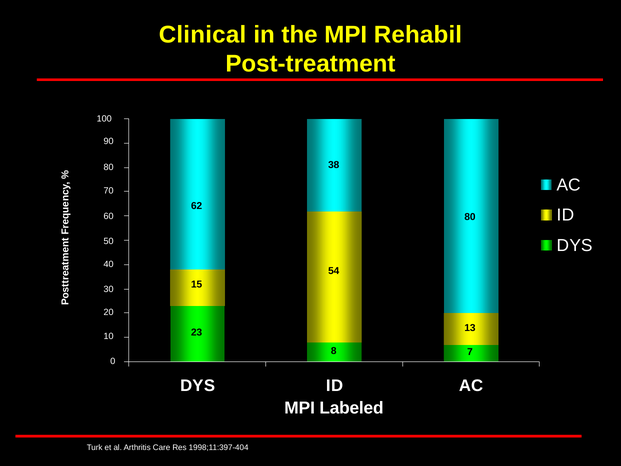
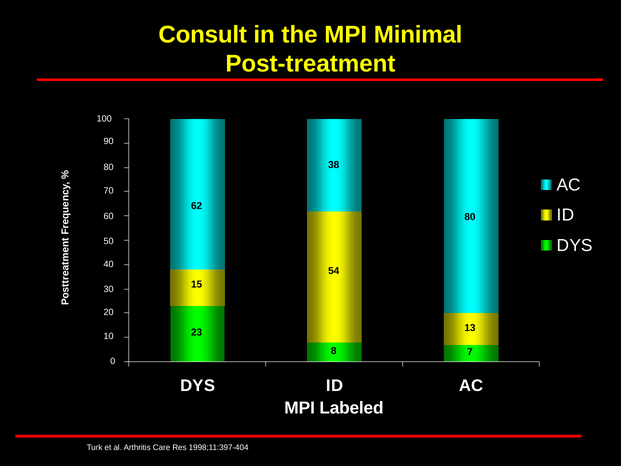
Clinical: Clinical -> Consult
Rehabil: Rehabil -> Minimal
